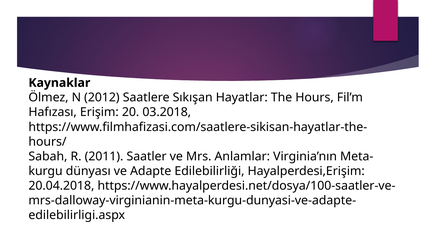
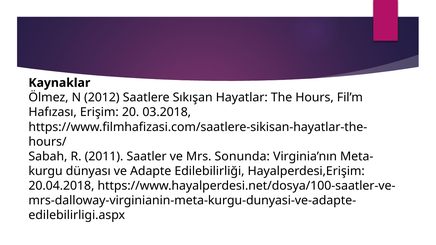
Anlamlar: Anlamlar -> Sonunda
